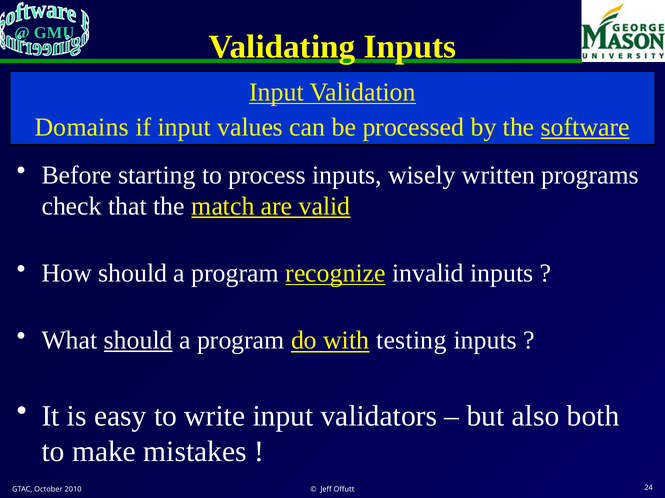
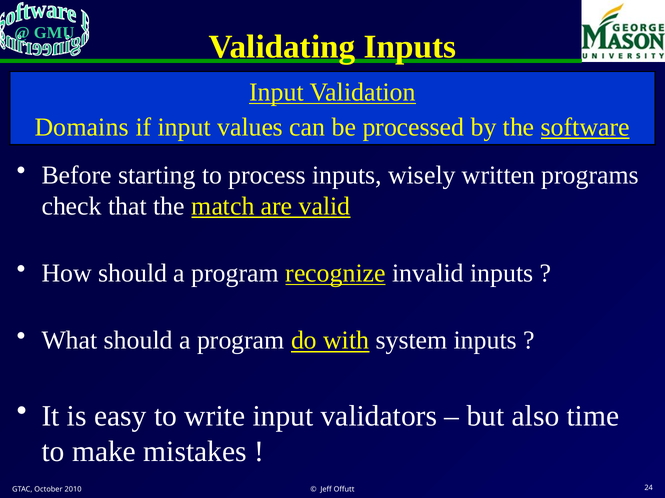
should at (138, 341) underline: present -> none
testing: testing -> system
both: both -> time
